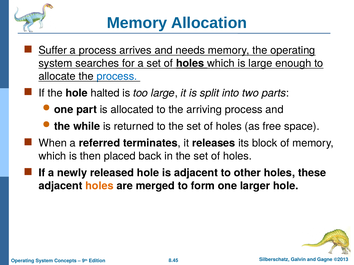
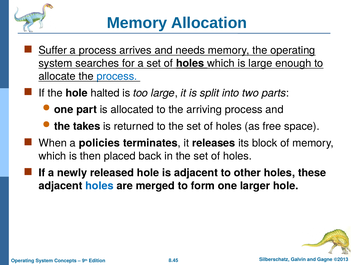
while: while -> takes
referred: referred -> policies
holes at (99, 186) colour: orange -> blue
